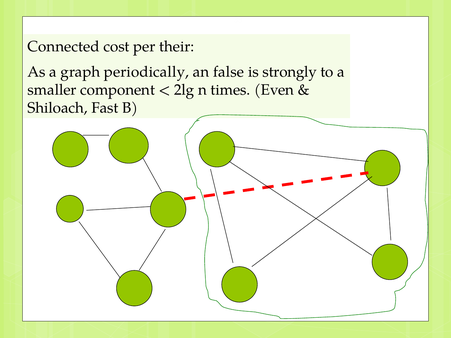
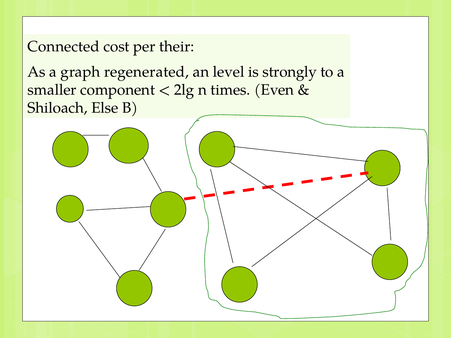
periodically: periodically -> regenerated
false: false -> level
Fast: Fast -> Else
